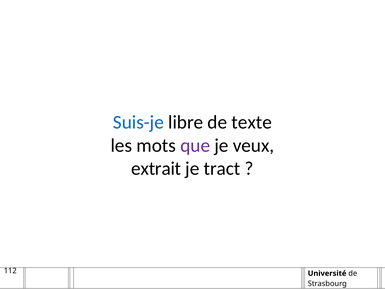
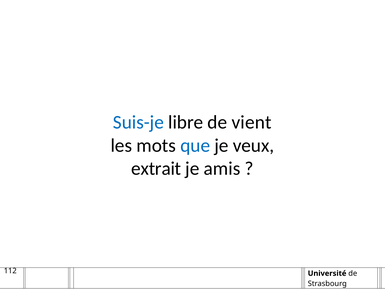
texte: texte -> vient
que colour: purple -> blue
tract: tract -> amis
